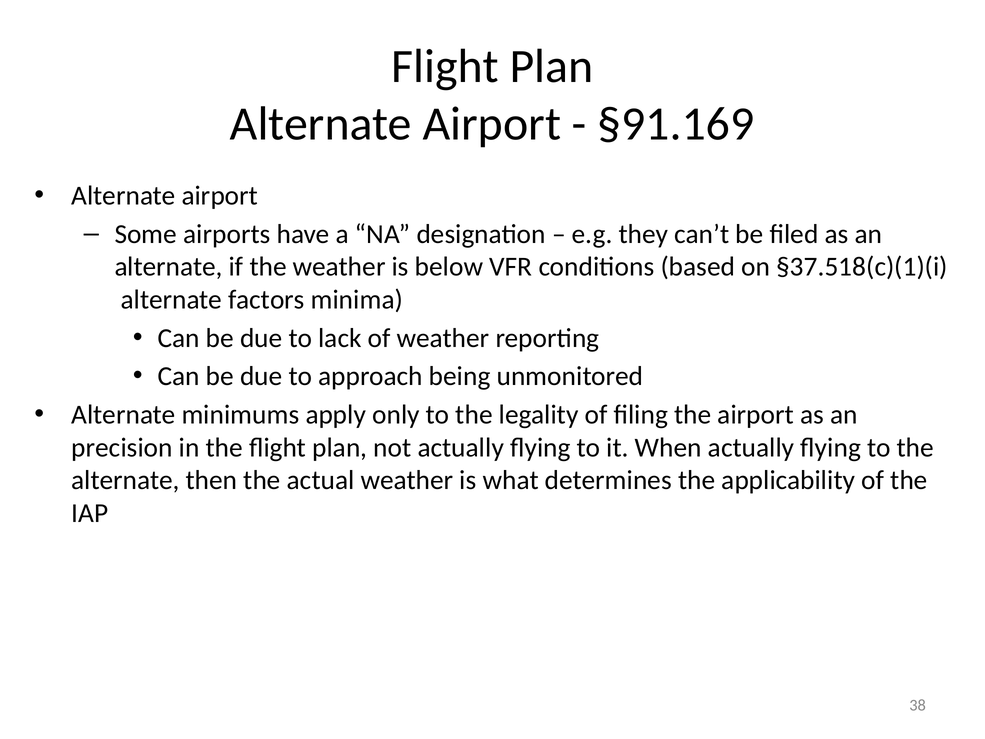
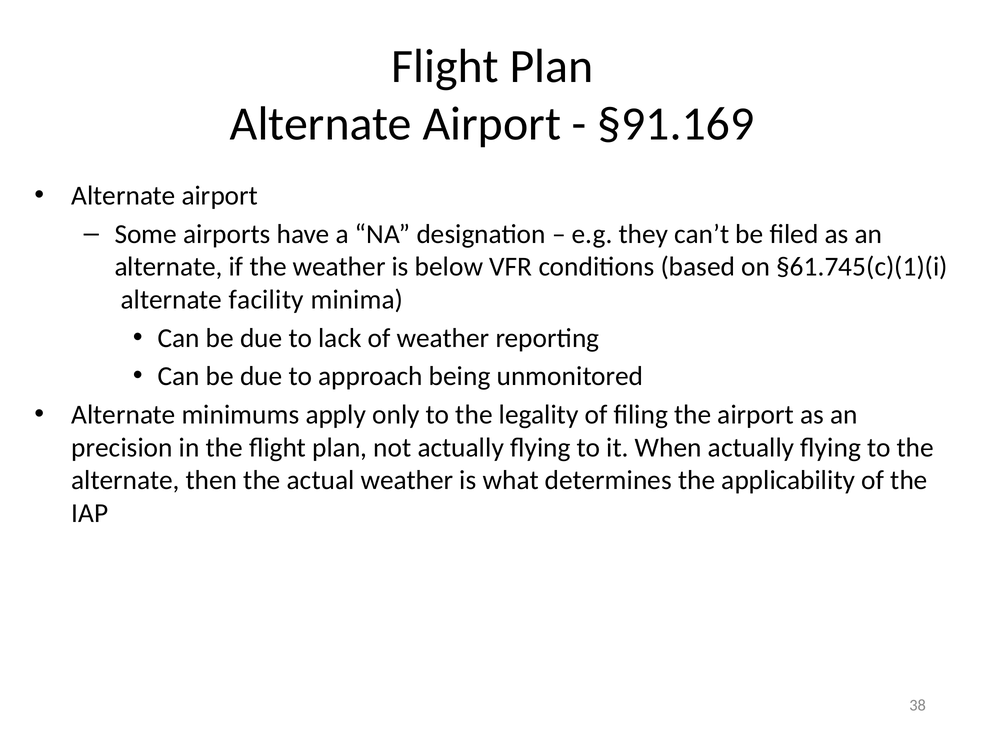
§37.518(c)(1)(i: §37.518(c)(1)(i -> §61.745(c)(1)(i
factors: factors -> facility
